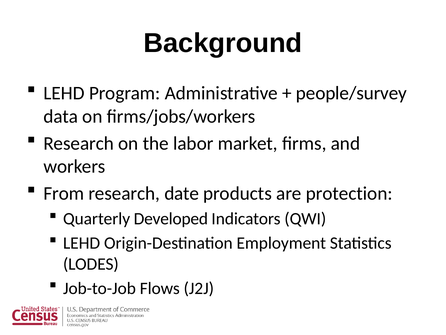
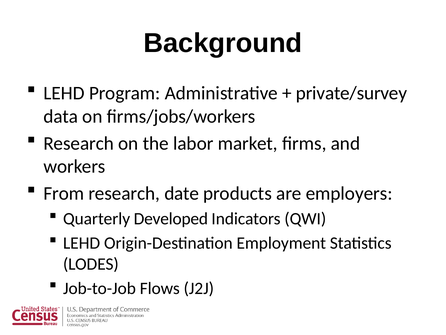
people/survey: people/survey -> private/survey
protection: protection -> employers
